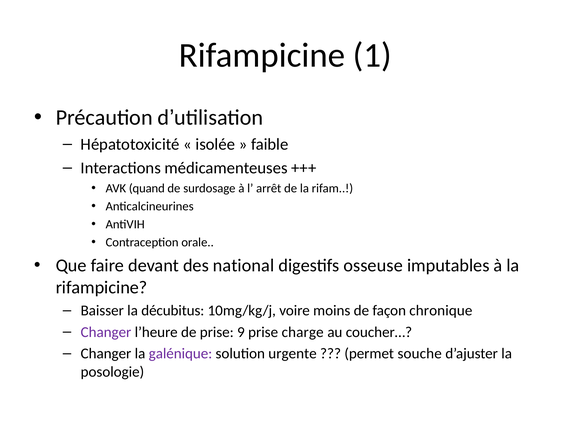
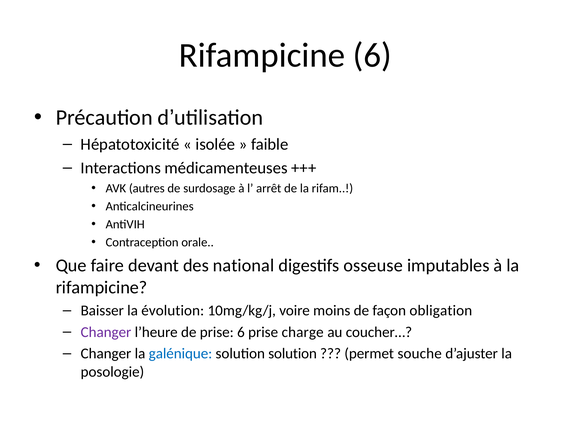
Rifampicine 1: 1 -> 6
quand: quand -> autres
décubitus: décubitus -> évolution
chronique: chronique -> obligation
prise 9: 9 -> 6
galénique colour: purple -> blue
solution urgente: urgente -> solution
